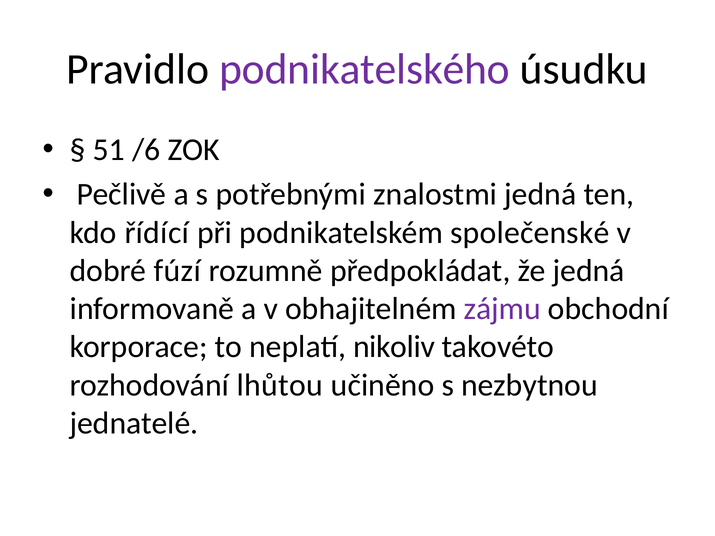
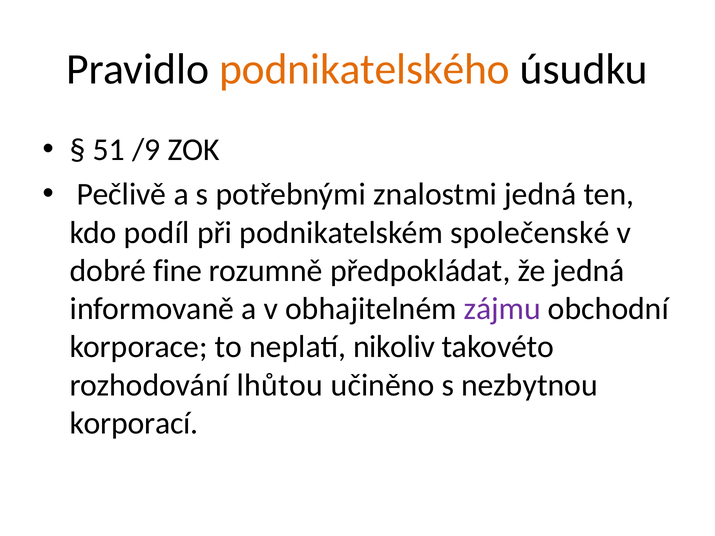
podnikatelského colour: purple -> orange
/6: /6 -> /9
řídící: řídící -> podíl
fúzí: fúzí -> fine
jednatelé: jednatelé -> korporací
